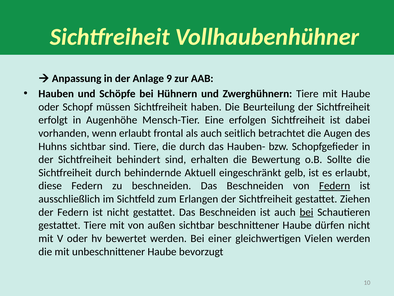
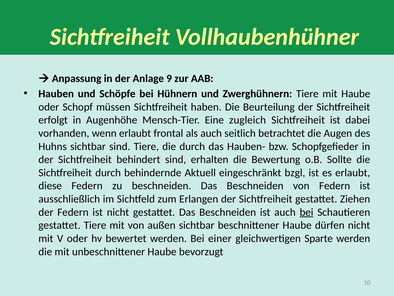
erfolgen: erfolgen -> zugleich
gelb: gelb -> bzgl
Federn at (335, 186) underline: present -> none
Vielen: Vielen -> Sparte
